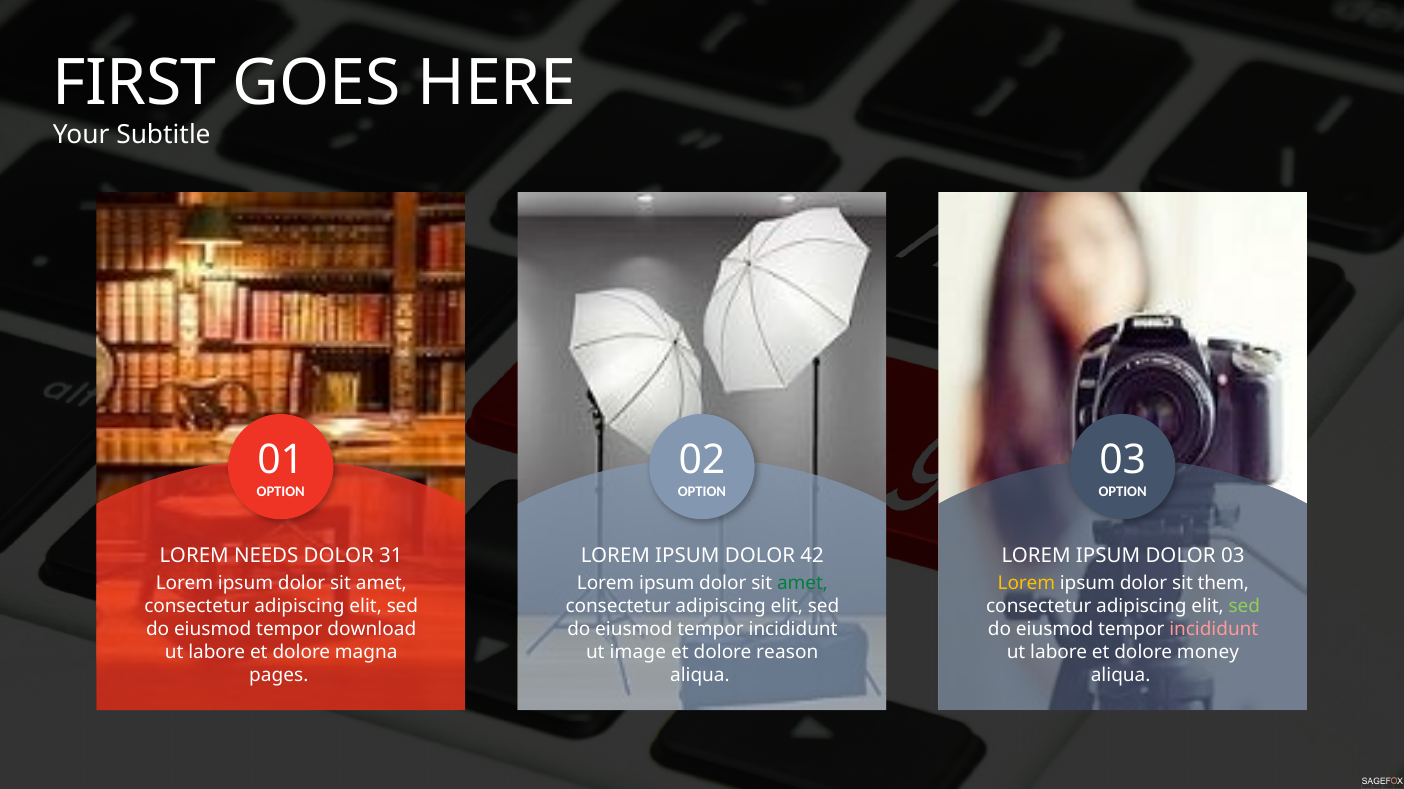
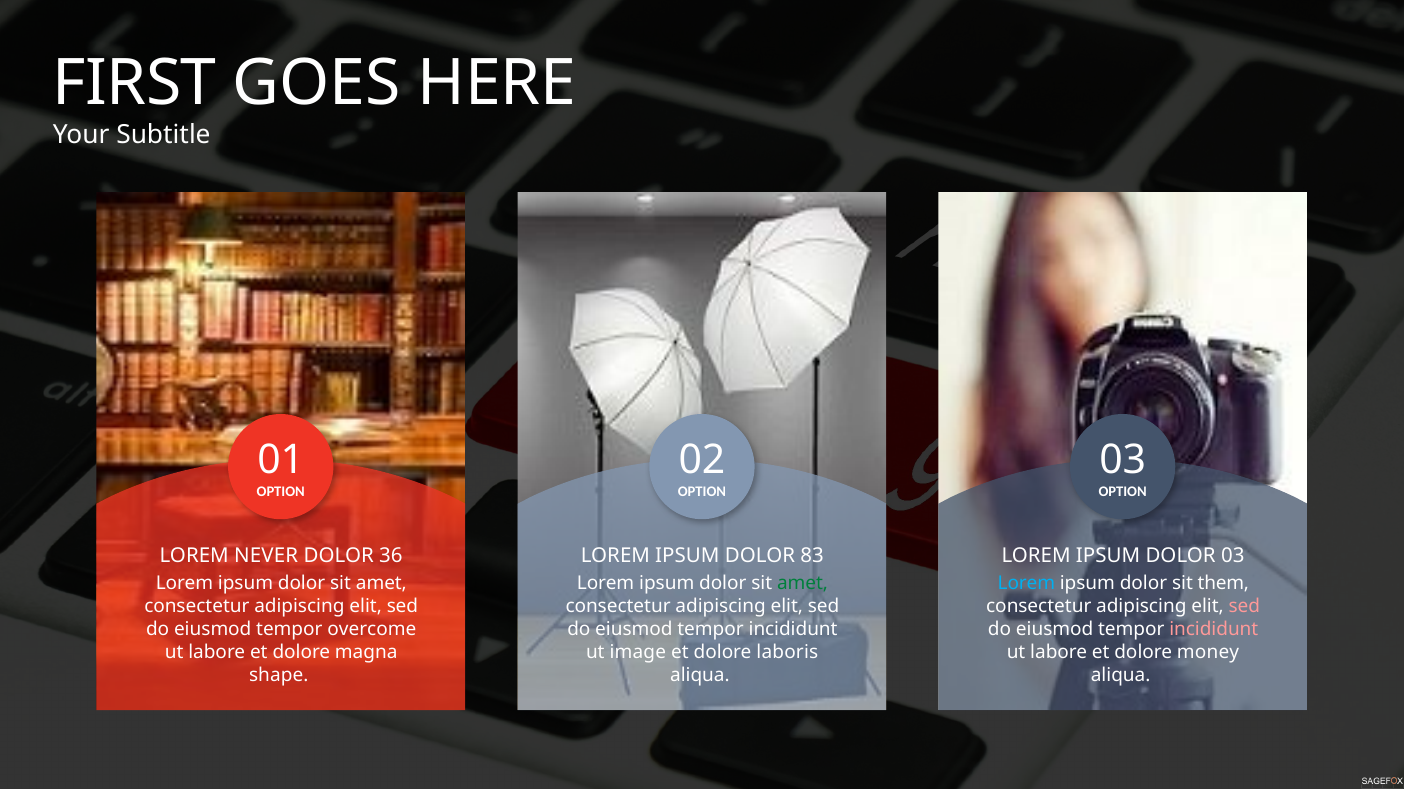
NEEDS: NEEDS -> NEVER
31: 31 -> 36
42: 42 -> 83
Lorem at (1026, 584) colour: yellow -> light blue
sed at (1244, 607) colour: light green -> pink
download: download -> overcome
reason: reason -> laboris
pages: pages -> shape
